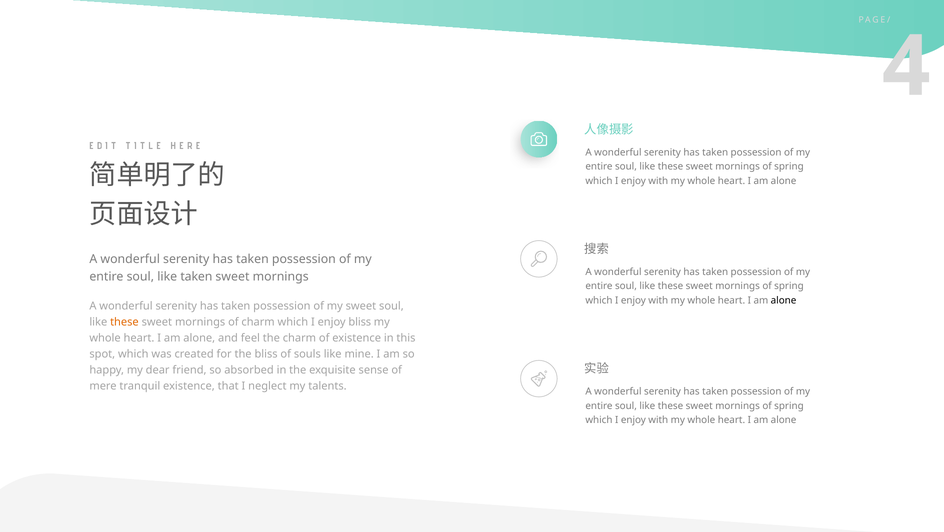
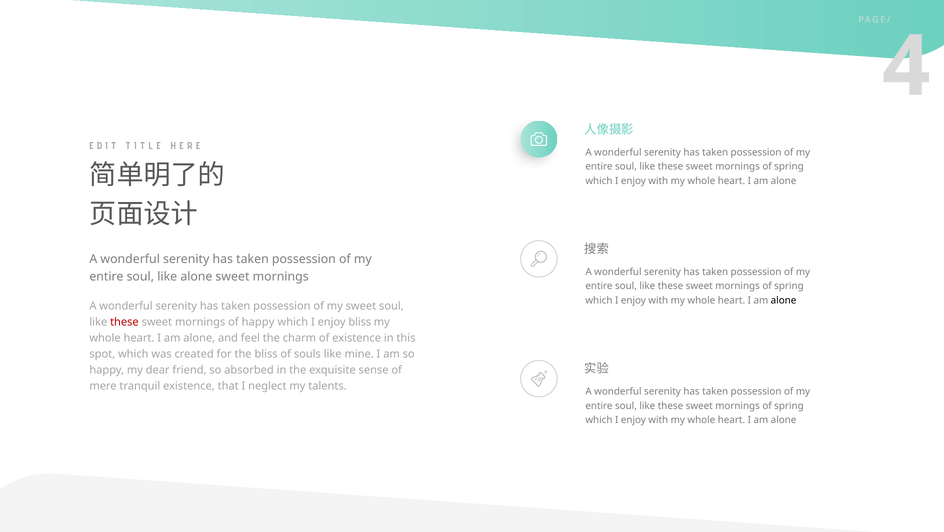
like taken: taken -> alone
these at (124, 322) colour: orange -> red
of charm: charm -> happy
